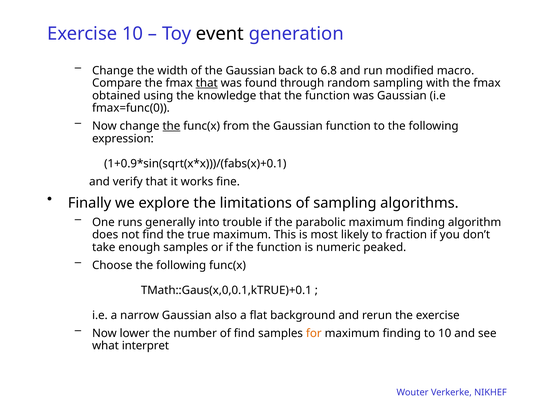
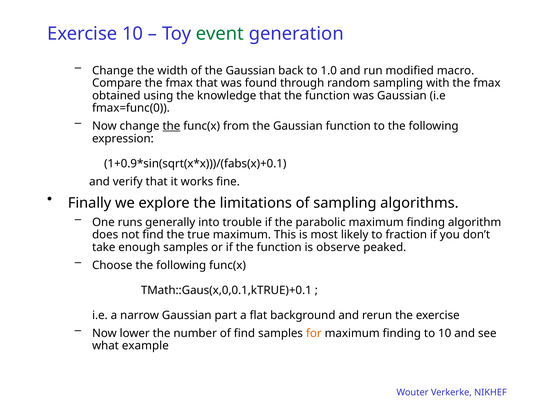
event colour: black -> green
6.8: 6.8 -> 1.0
that at (207, 83) underline: present -> none
numeric: numeric -> observe
also: also -> part
interpret: interpret -> example
